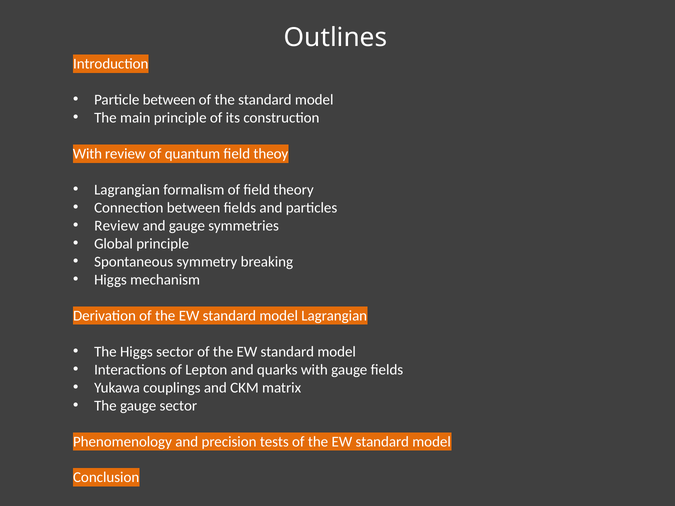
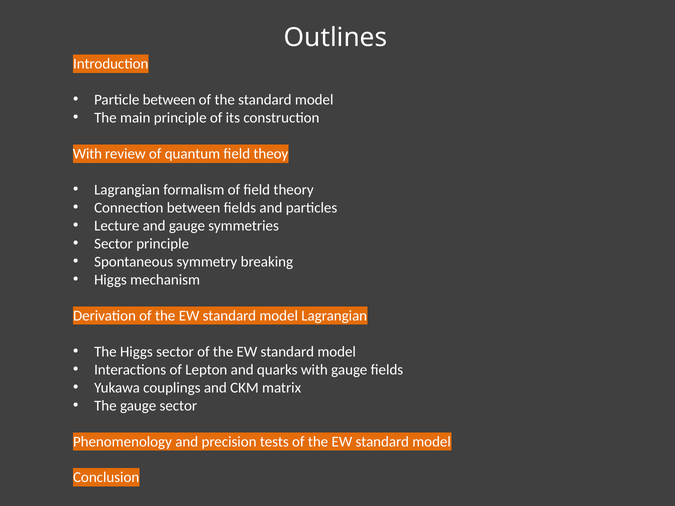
Review at (117, 226): Review -> Lecture
Global at (114, 244): Global -> Sector
